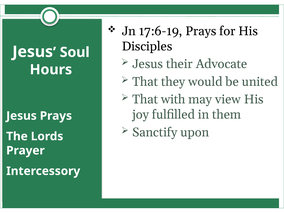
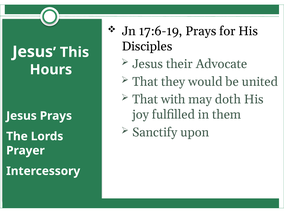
Soul: Soul -> This
view: view -> doth
